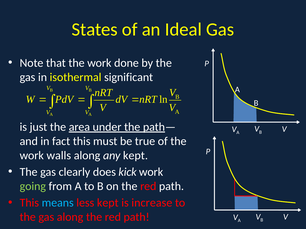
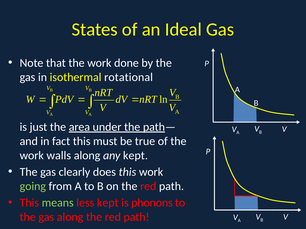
significant: significant -> rotational
does kick: kick -> this
means colour: light blue -> light green
increase: increase -> phonons
